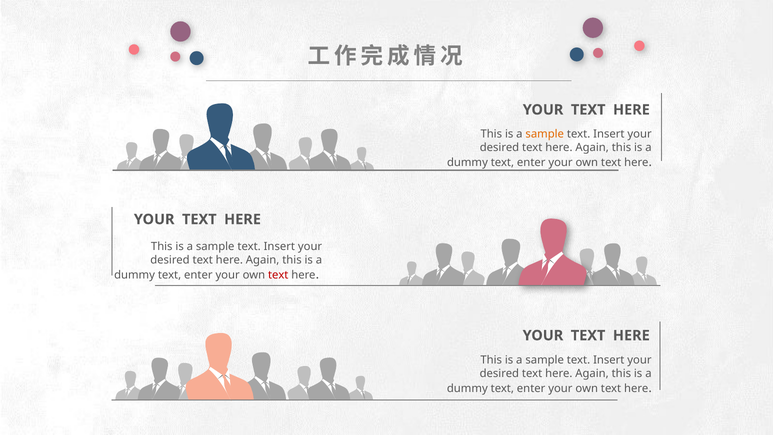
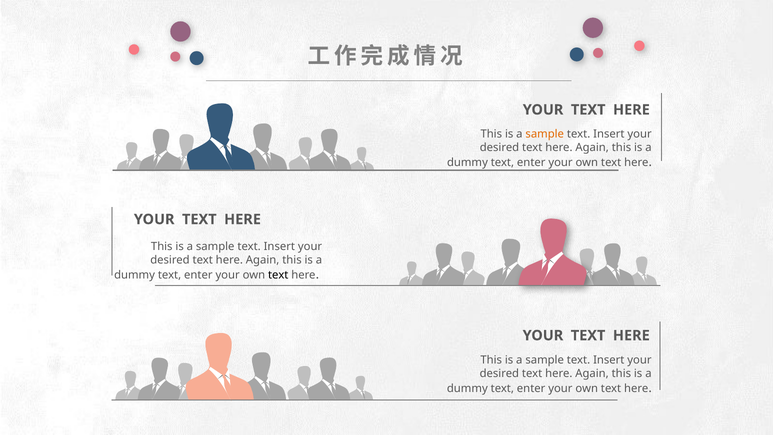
text at (278, 275) colour: red -> black
